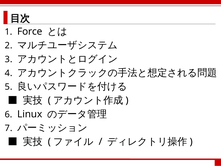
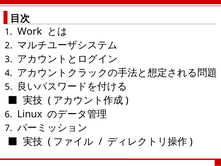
Force: Force -> Work
